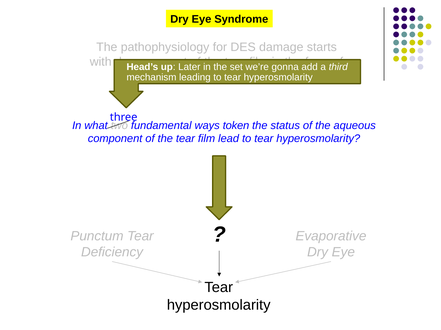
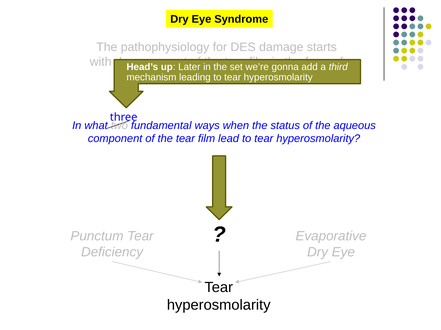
token: token -> when
